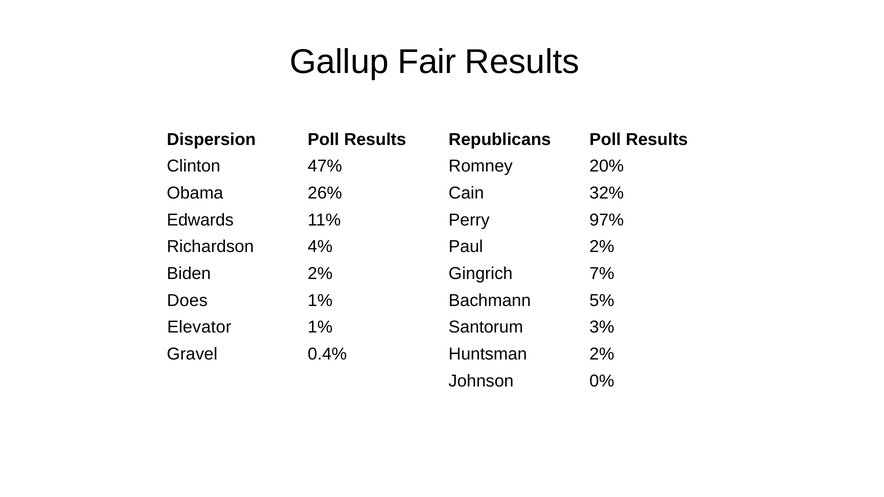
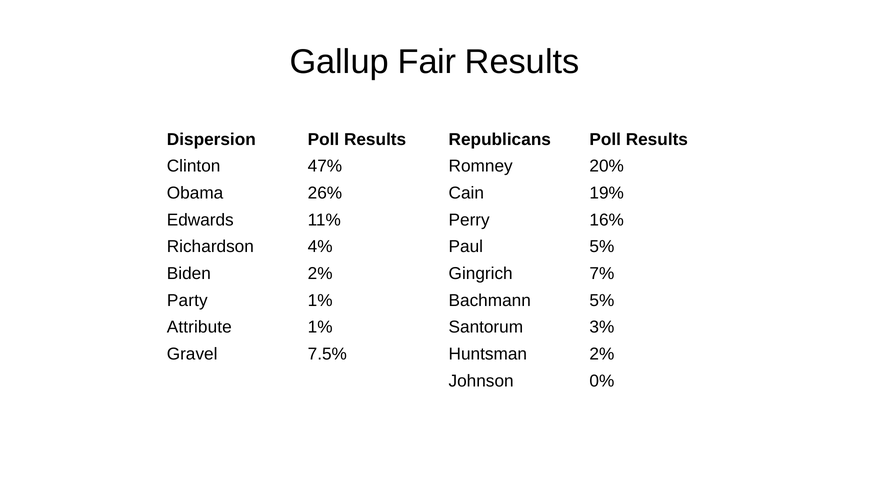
32%: 32% -> 19%
97%: 97% -> 16%
Paul 2%: 2% -> 5%
Does: Does -> Party
Elevator: Elevator -> Attribute
0.4%: 0.4% -> 7.5%
